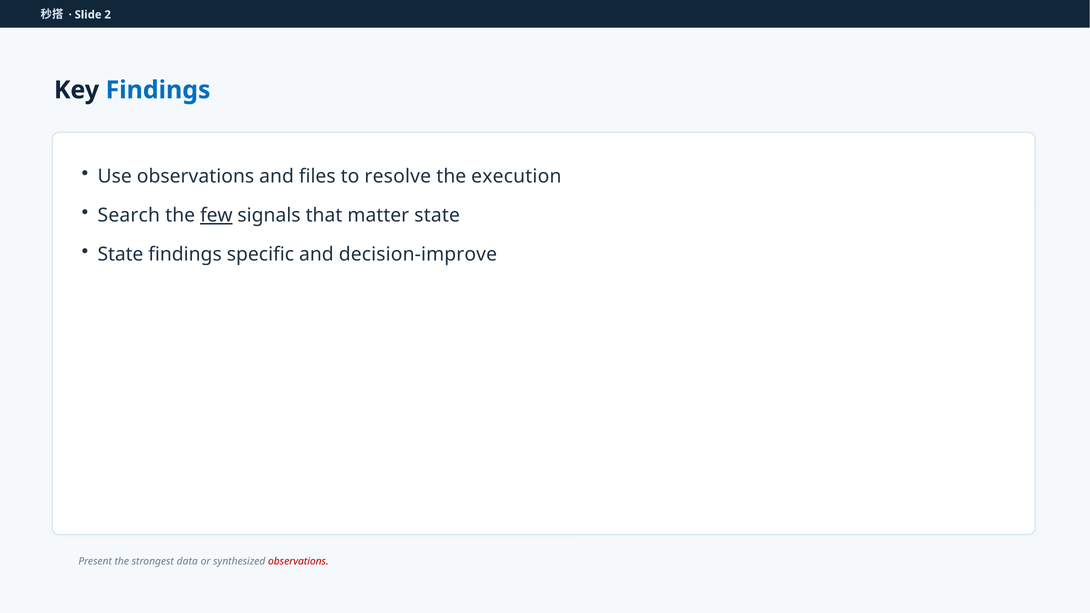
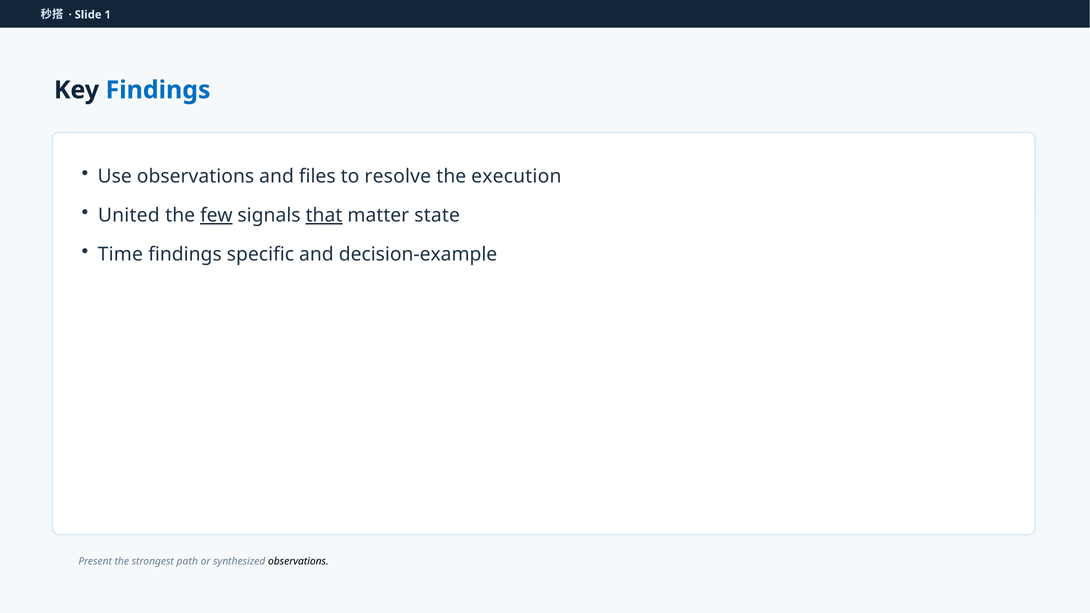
2: 2 -> 1
Search: Search -> United
that underline: none -> present
State at (121, 255): State -> Time
decision-improve: decision-improve -> decision-example
data: data -> path
observations at (298, 561) colour: red -> black
